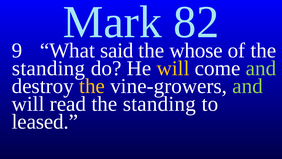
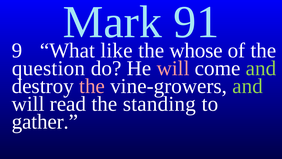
82: 82 -> 91
said: said -> like
standing at (49, 68): standing -> question
will at (173, 68) colour: yellow -> pink
the at (92, 86) colour: yellow -> pink
leased: leased -> gather
